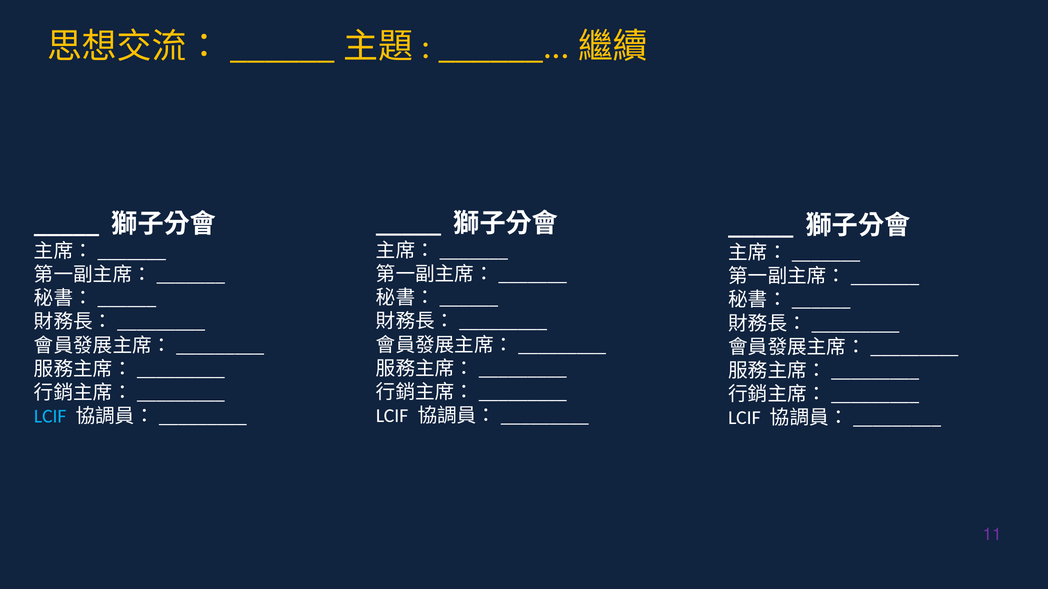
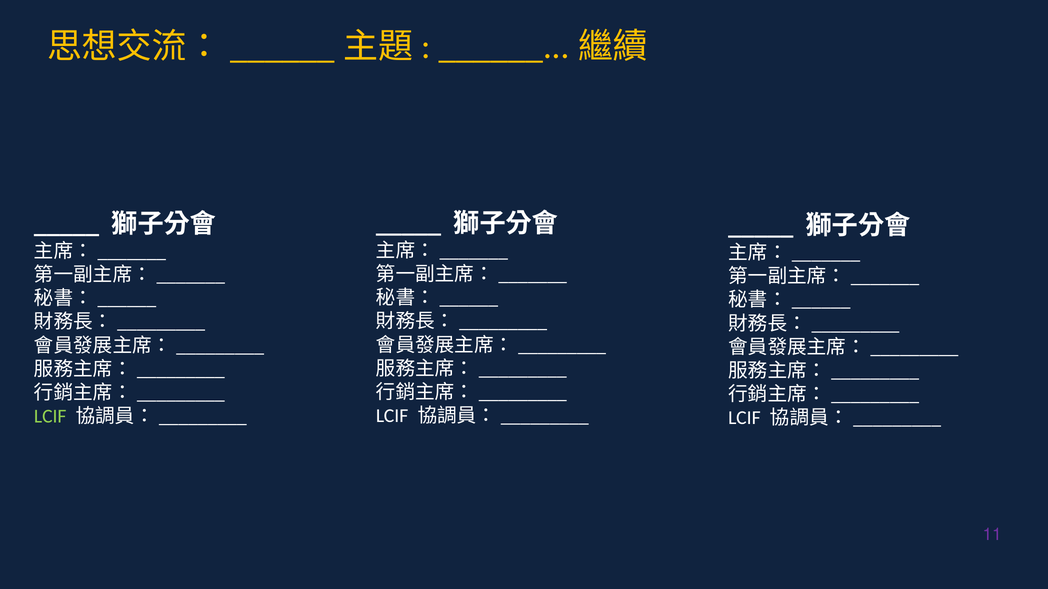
LCIF at (50, 417) colour: light blue -> light green
